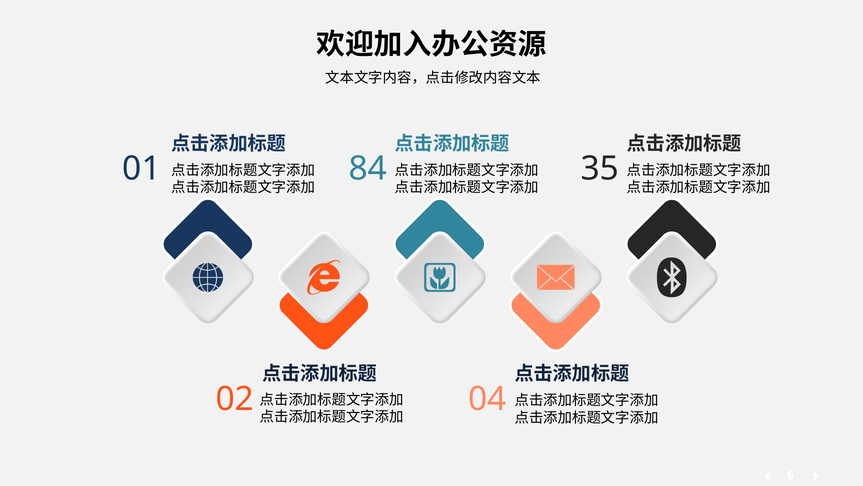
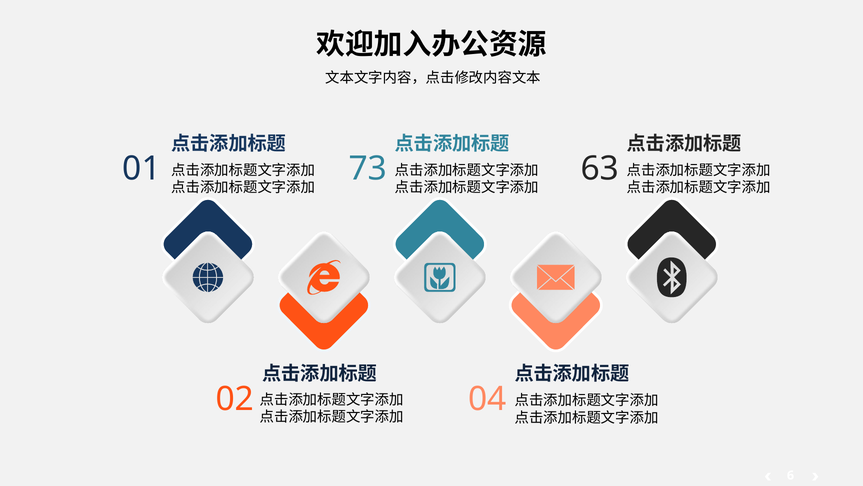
84: 84 -> 73
35: 35 -> 63
